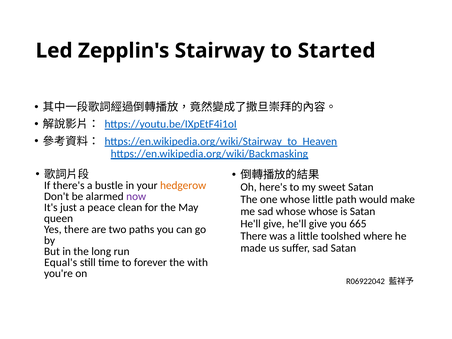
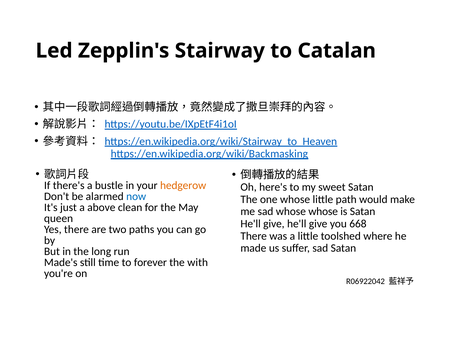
Started: Started -> Catalan
now colour: purple -> blue
peace: peace -> above
665: 665 -> 668
Equal's: Equal's -> Made's
